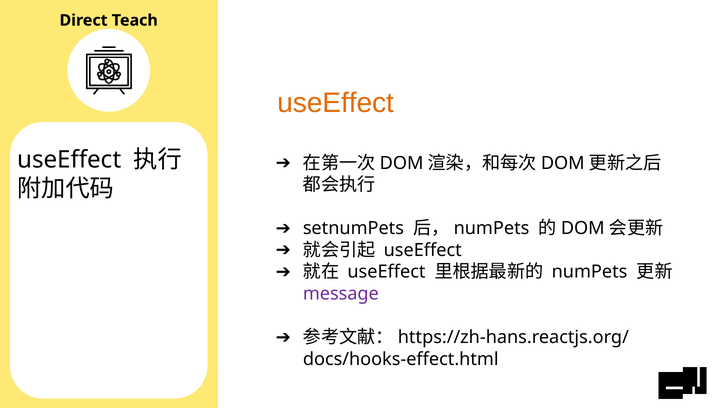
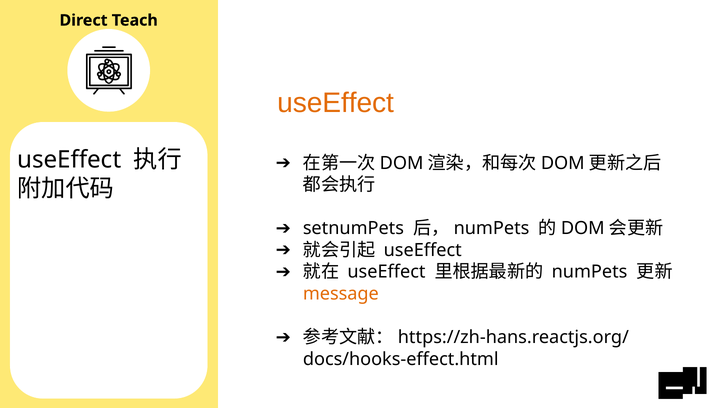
message colour: purple -> orange
